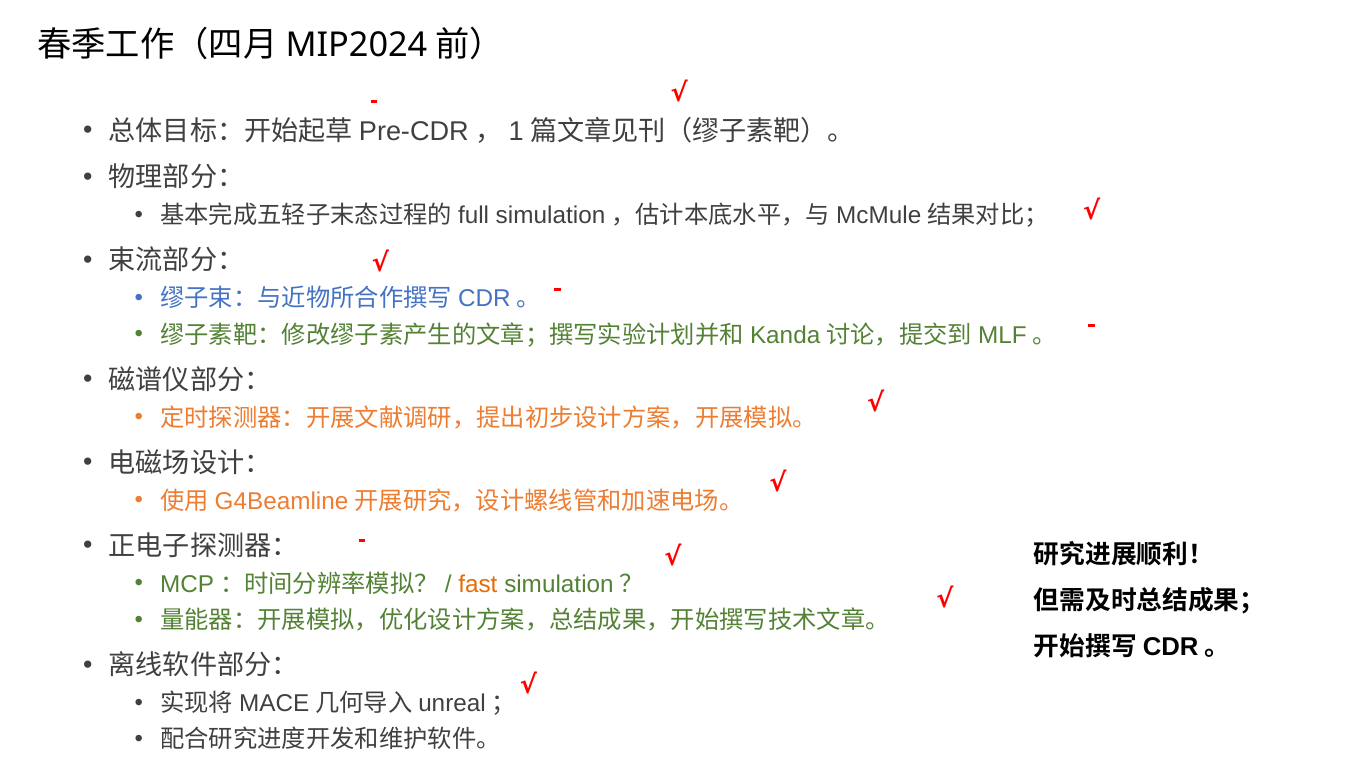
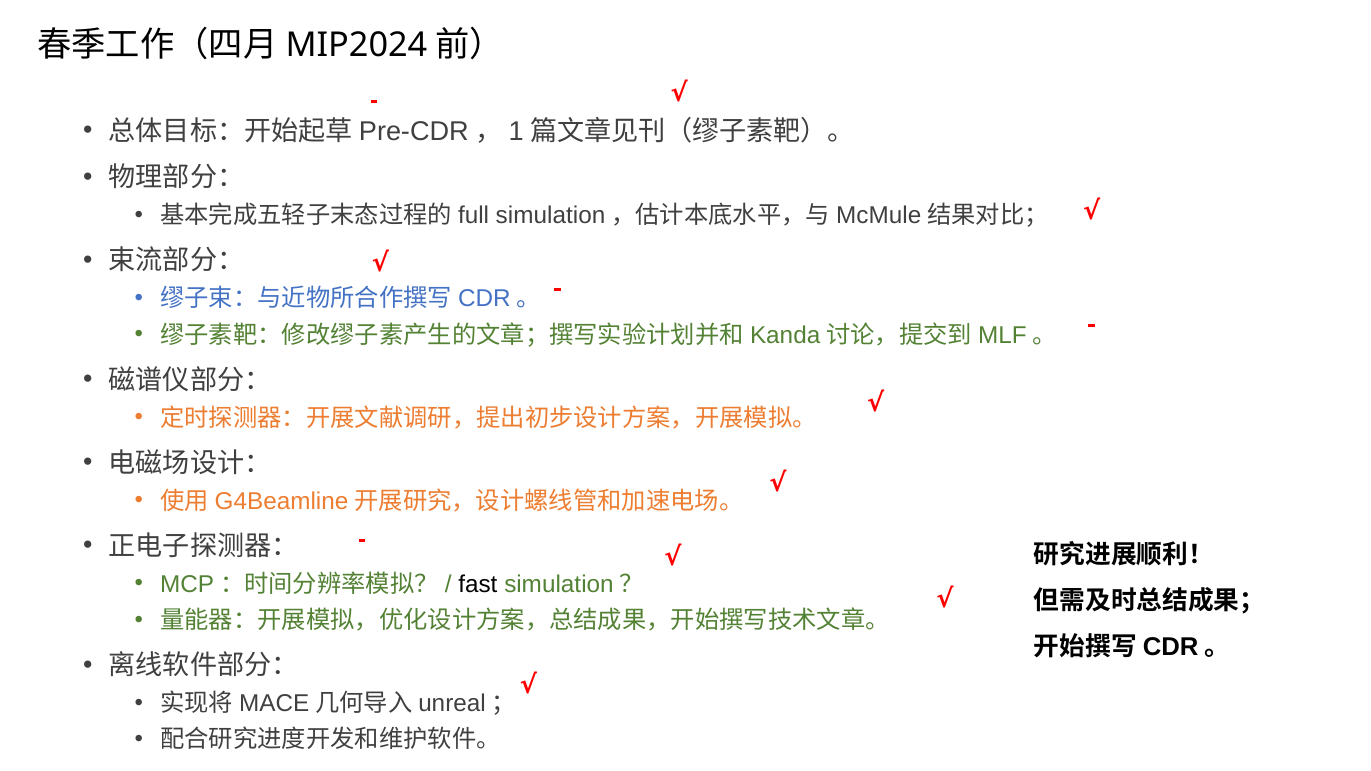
fast colour: orange -> black
